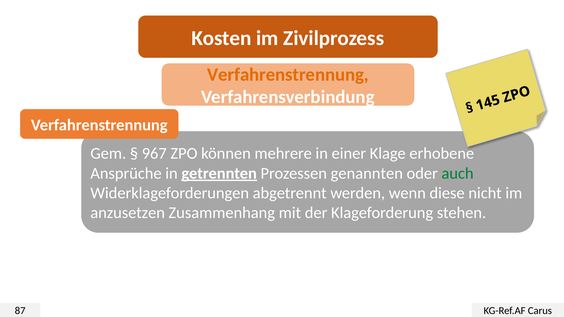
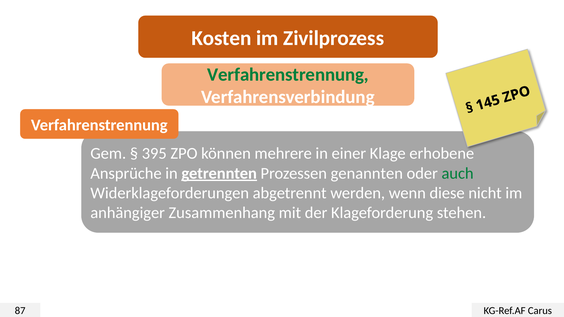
Verfahrenstrennung at (288, 75) colour: orange -> green
967: 967 -> 395
anzusetzen: anzusetzen -> anhängiger
